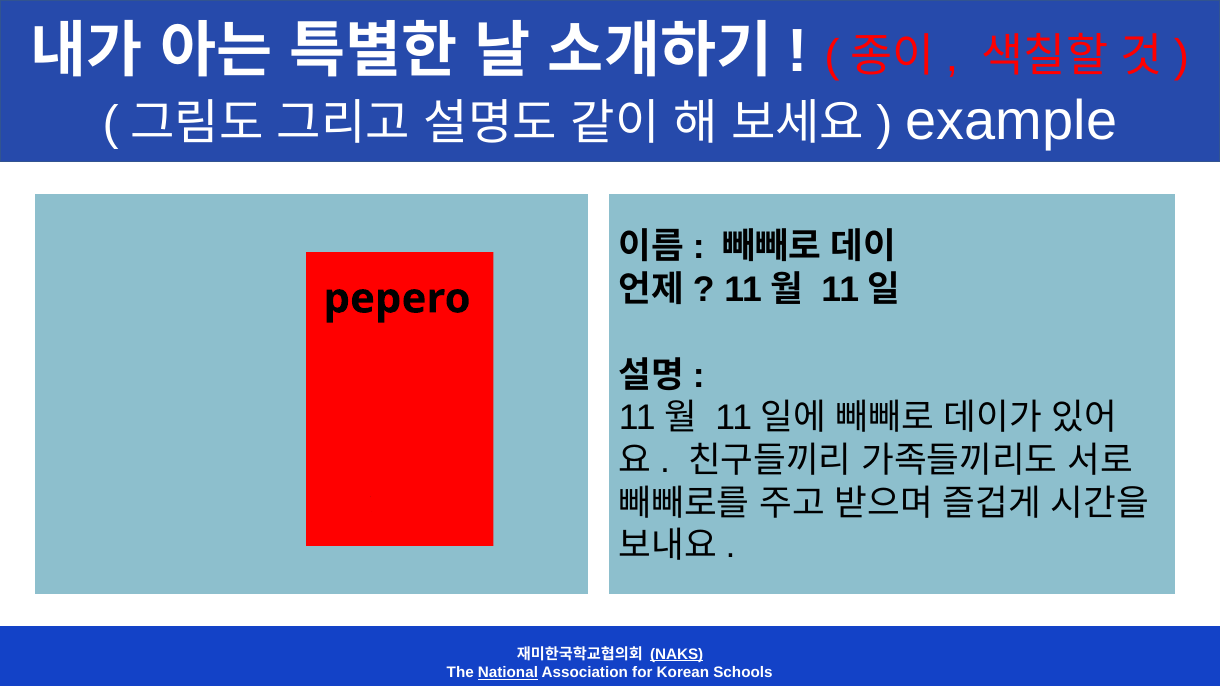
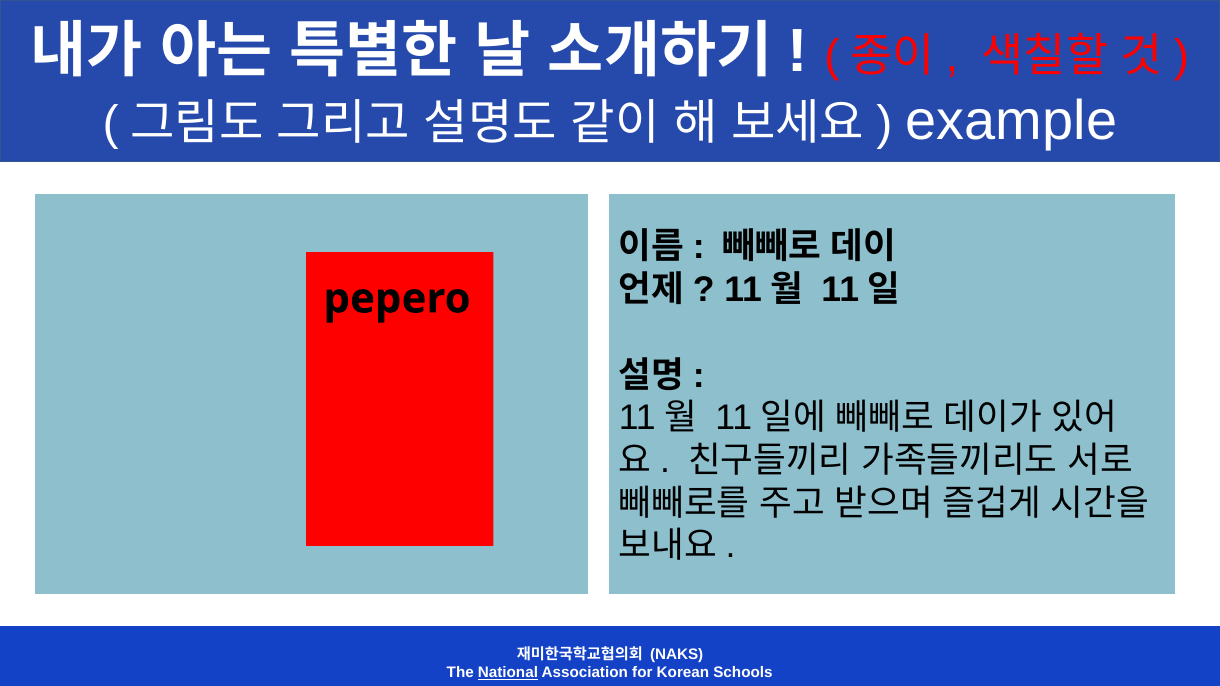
NAKS underline: present -> none
